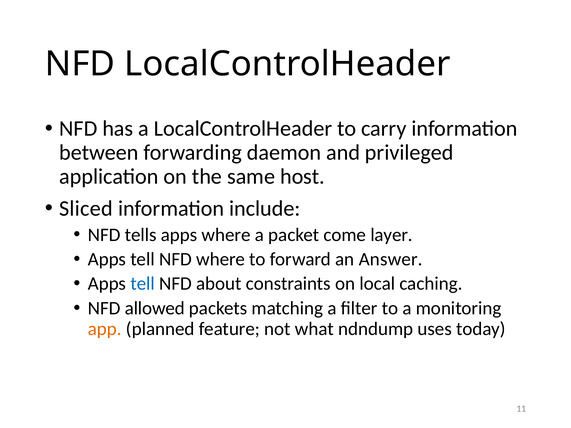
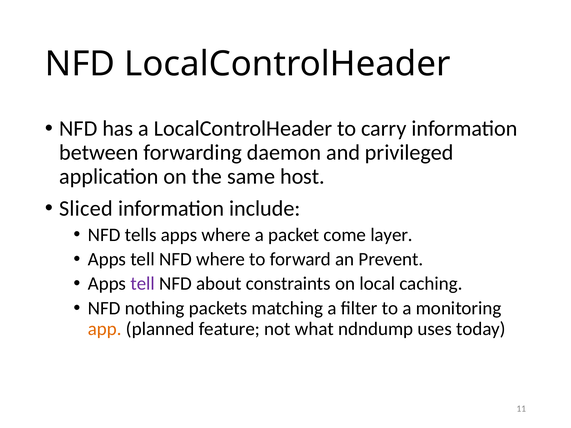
Answer: Answer -> Prevent
tell at (143, 284) colour: blue -> purple
allowed: allowed -> nothing
